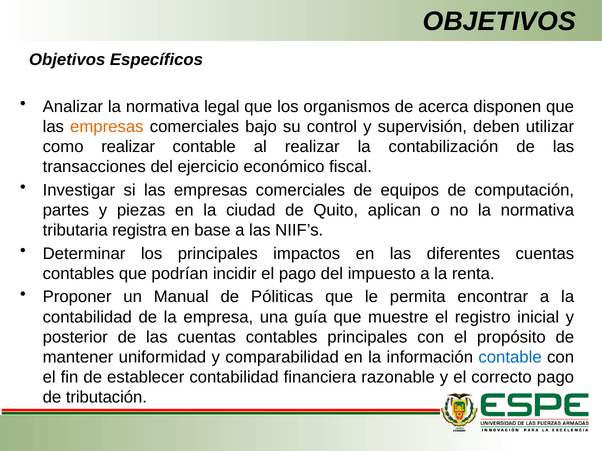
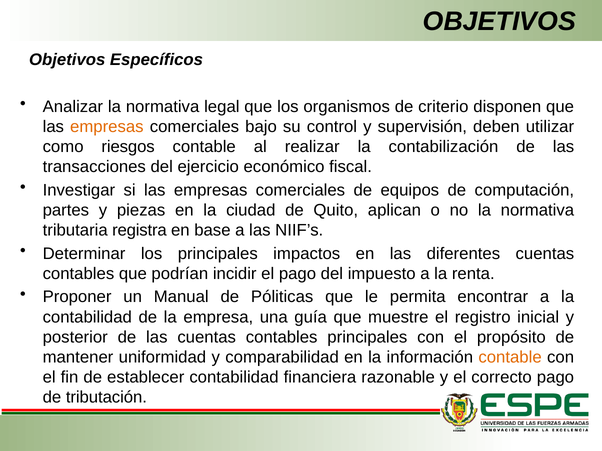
acerca: acerca -> criterio
como realizar: realizar -> riesgos
contable at (510, 358) colour: blue -> orange
